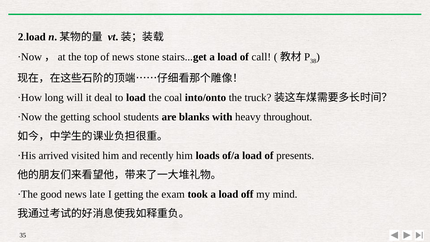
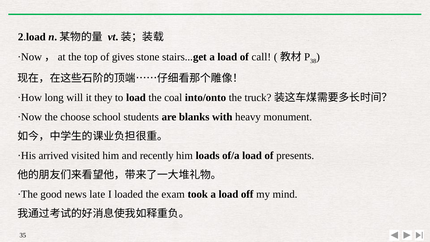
of news: news -> gives
deal: deal -> they
the getting: getting -> choose
throughout: throughout -> monument
I getting: getting -> loaded
